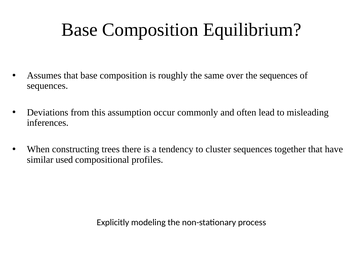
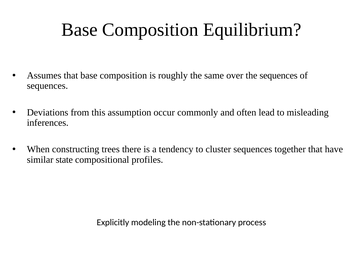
used: used -> state
